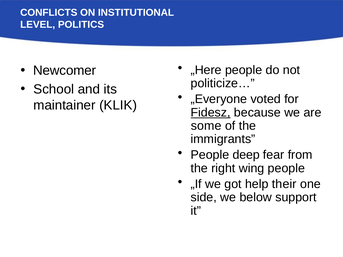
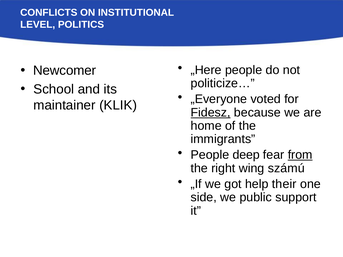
some: some -> home
from underline: none -> present
wing people: people -> számú
below: below -> public
